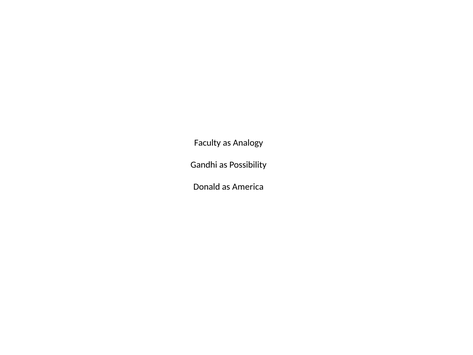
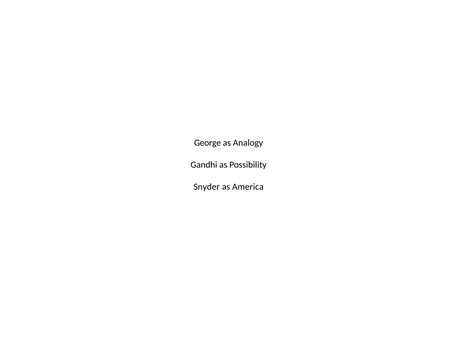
Faculty: Faculty -> George
Donald: Donald -> Snyder
